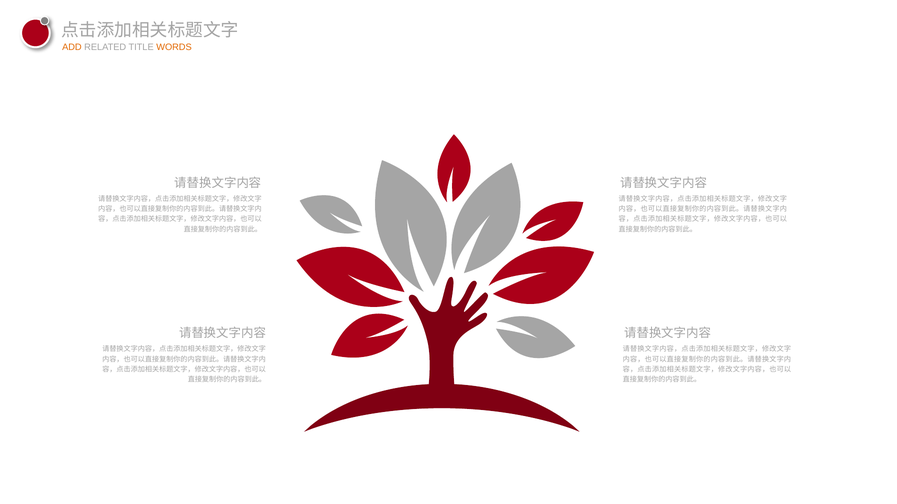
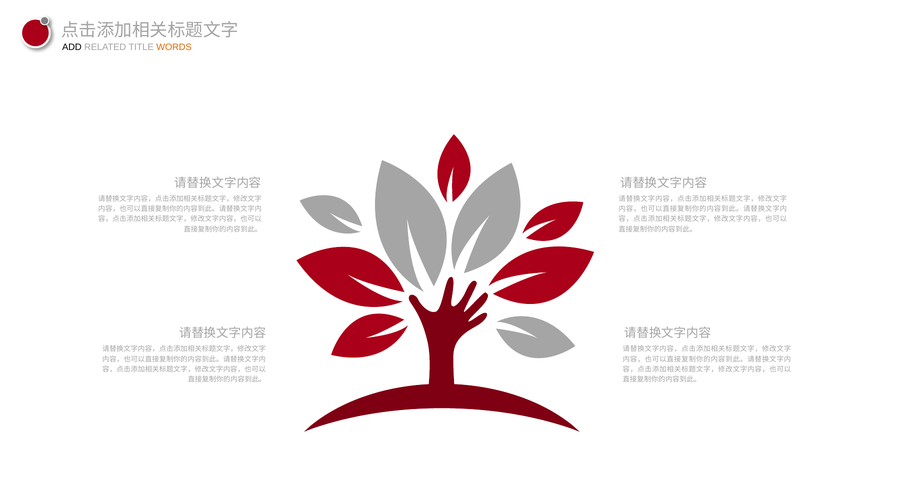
ADD colour: orange -> black
